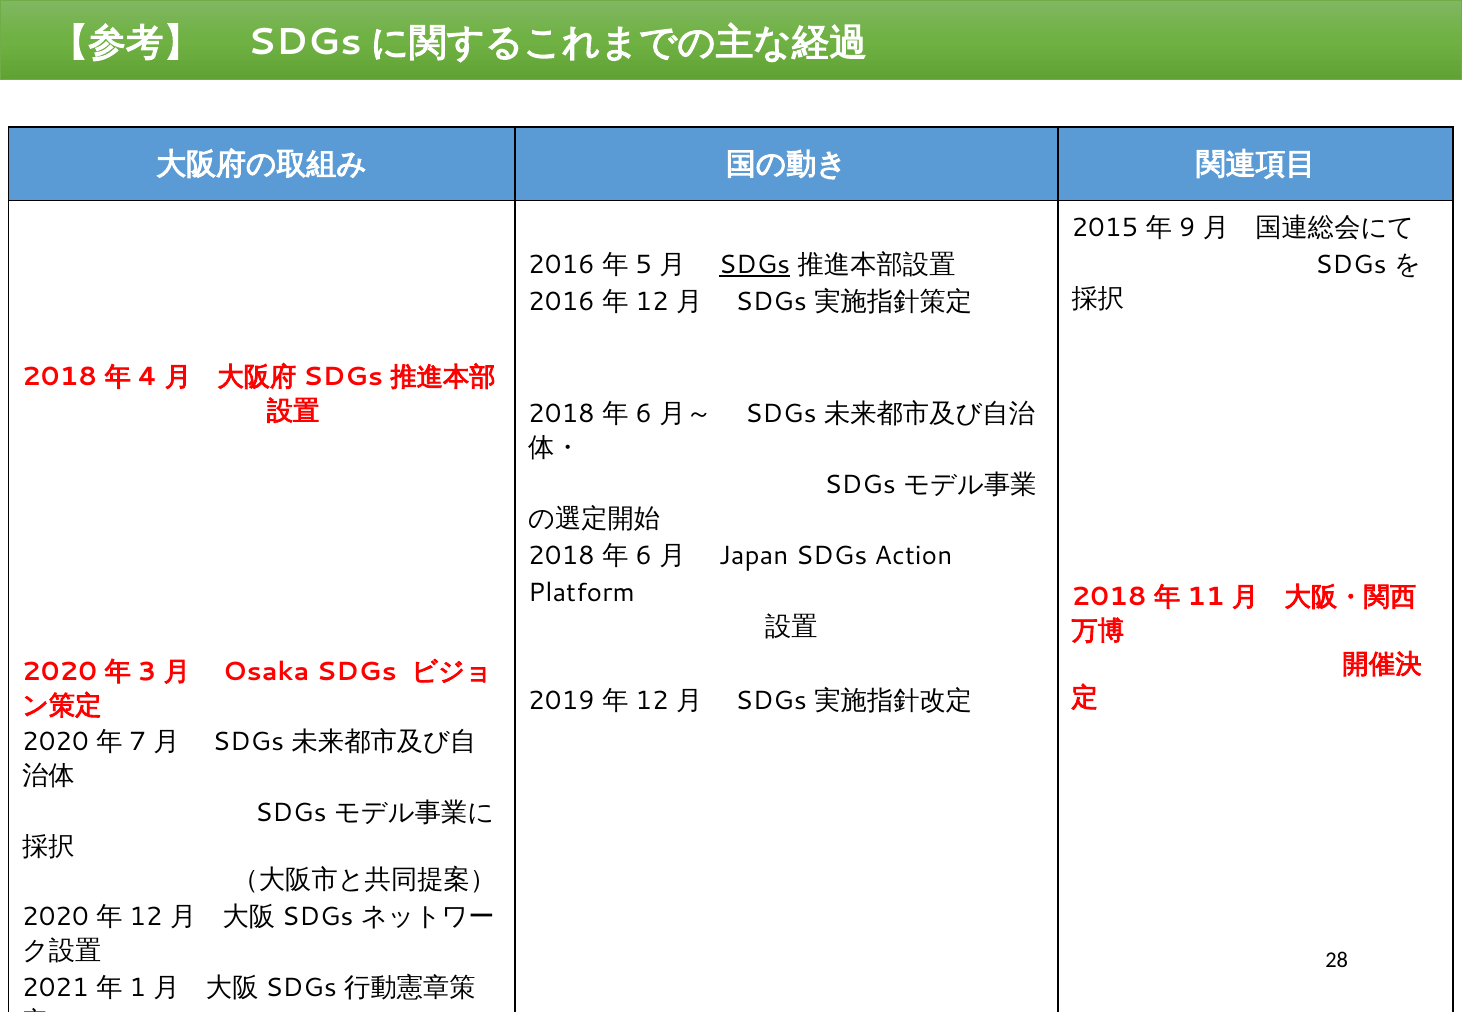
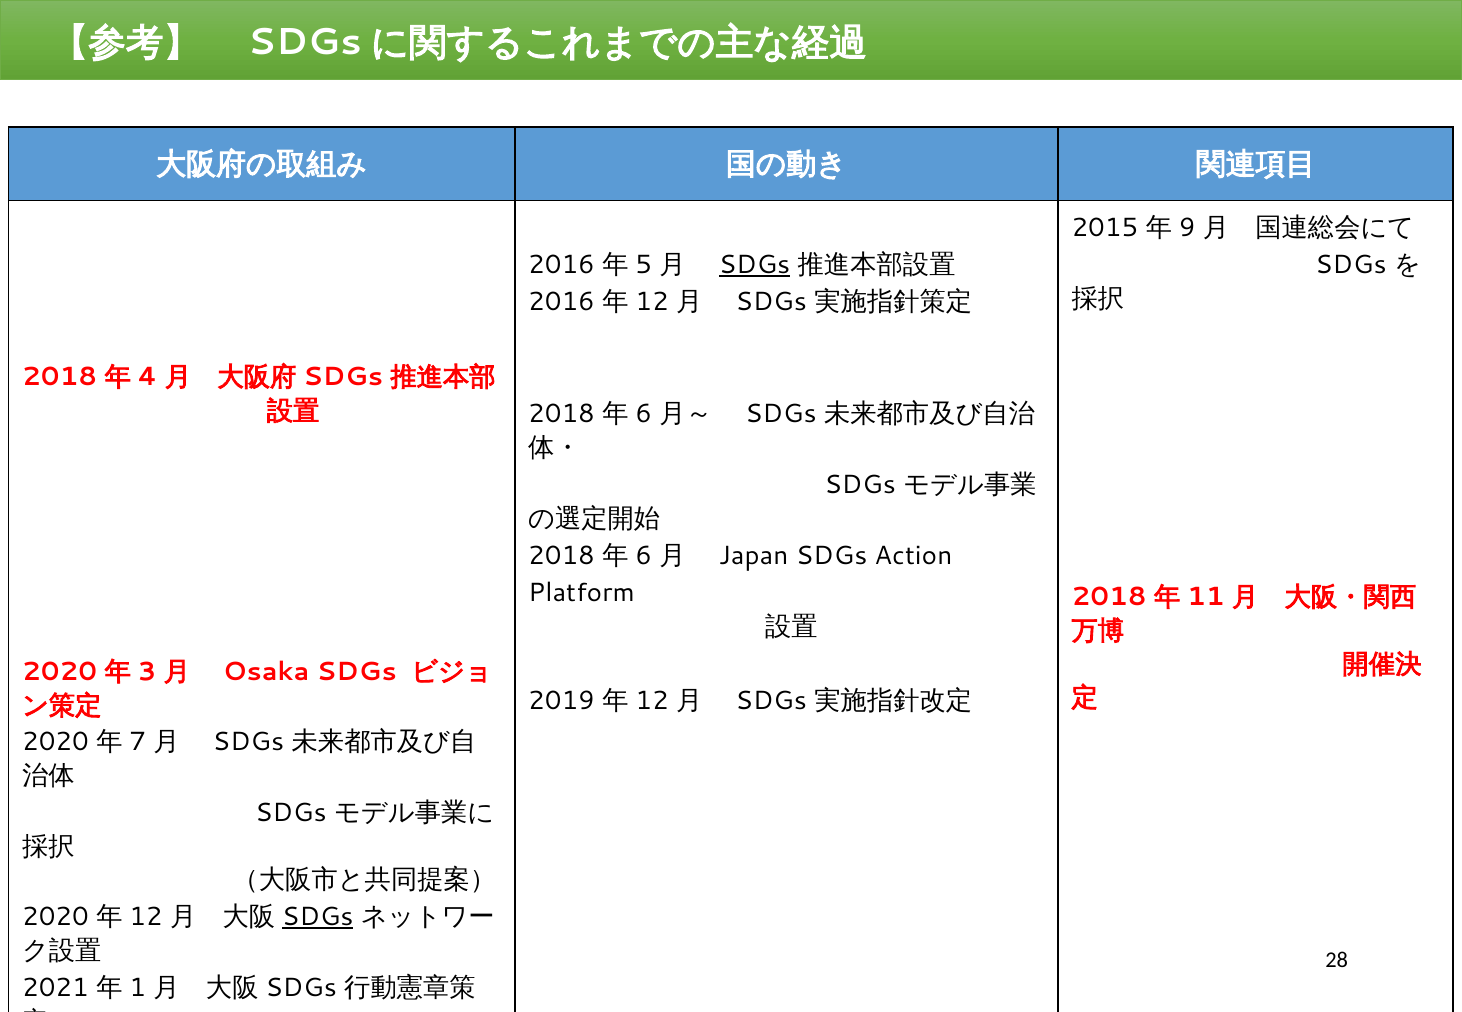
SDGs at (318, 917) underline: none -> present
